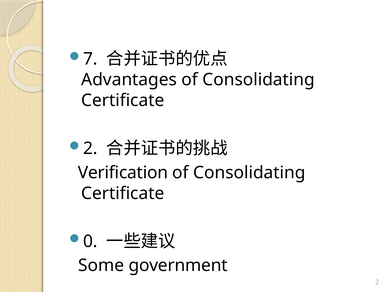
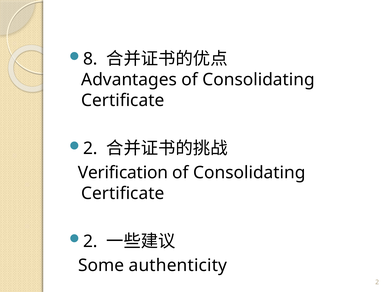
7: 7 -> 8
0 at (90, 242): 0 -> 2
government: government -> authenticity
